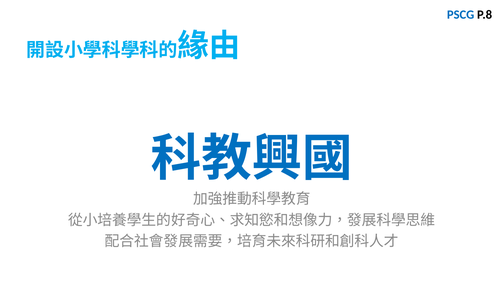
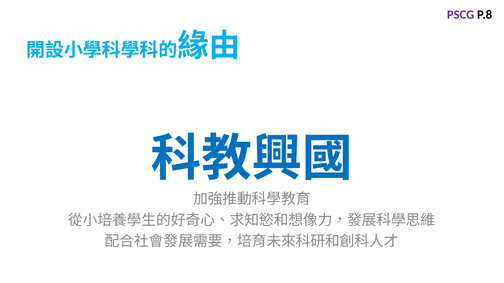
PSCG colour: blue -> purple
